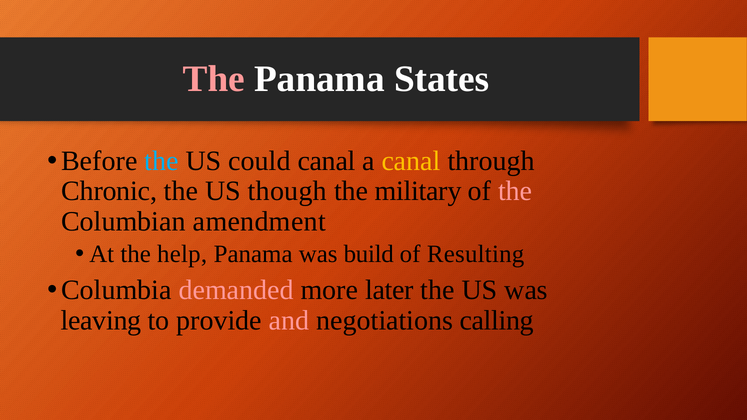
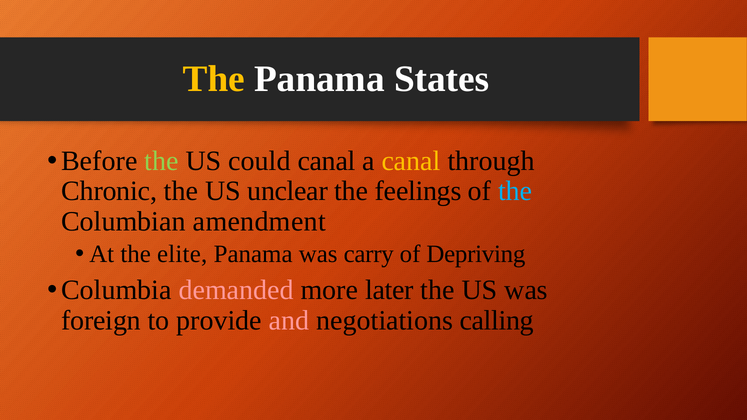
The at (214, 79) colour: pink -> yellow
the at (162, 161) colour: light blue -> light green
though: though -> unclear
military: military -> feelings
the at (515, 191) colour: pink -> light blue
help: help -> elite
build: build -> carry
Resulting: Resulting -> Depriving
leaving: leaving -> foreign
